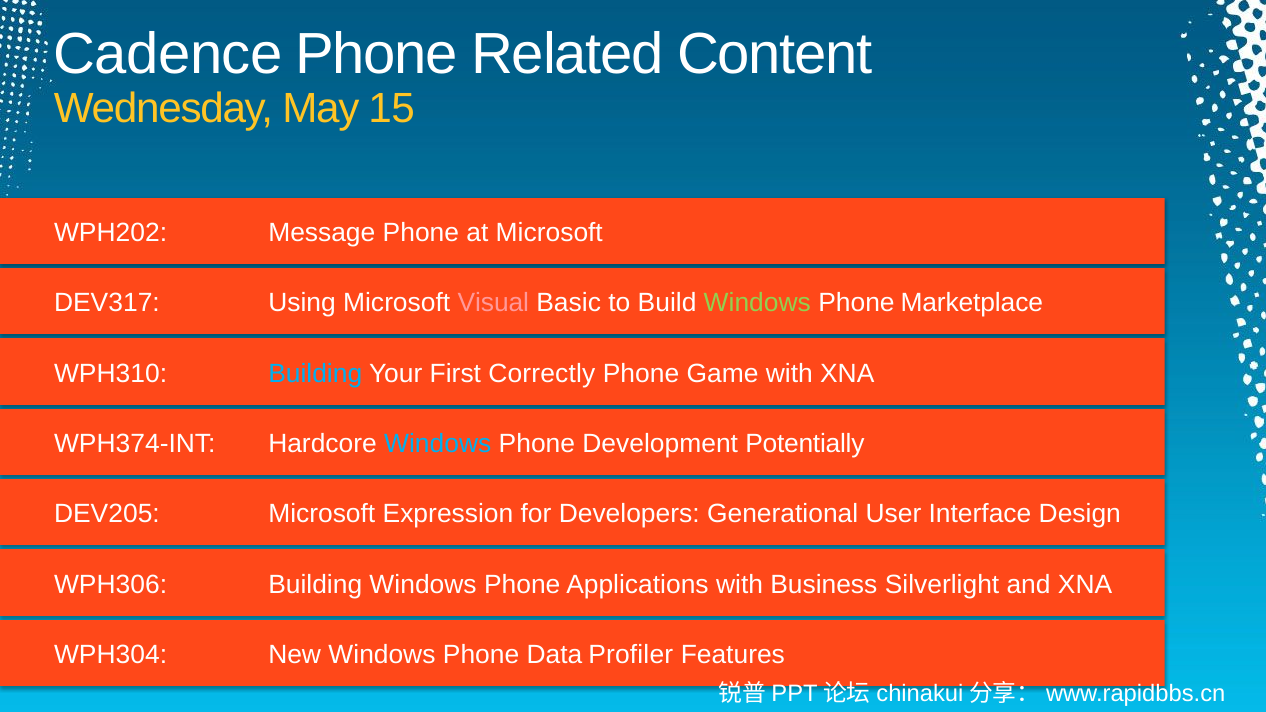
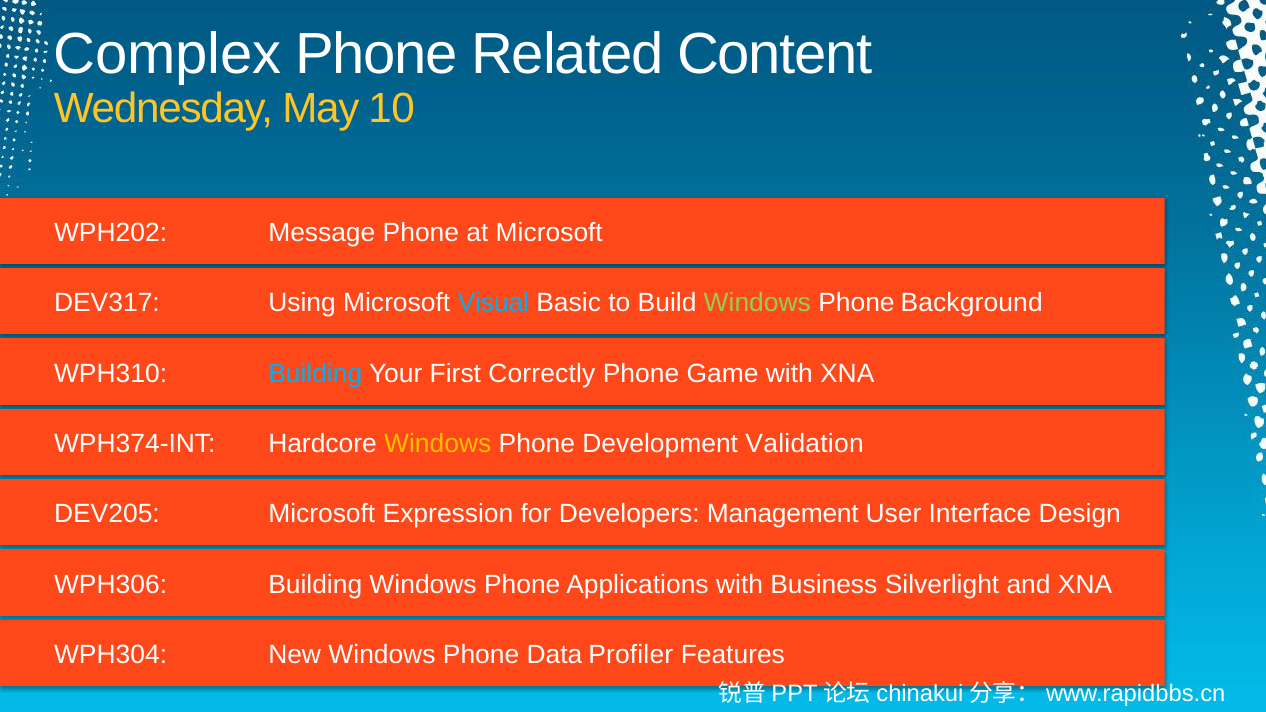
Cadence: Cadence -> Complex
15: 15 -> 10
Visual colour: pink -> light blue
Marketplace: Marketplace -> Background
Windows at (438, 444) colour: light blue -> yellow
Potentially: Potentially -> Validation
Generational: Generational -> Management
